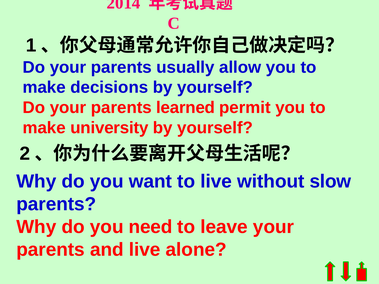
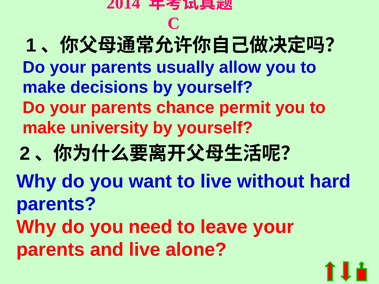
learned: learned -> chance
slow: slow -> hard
